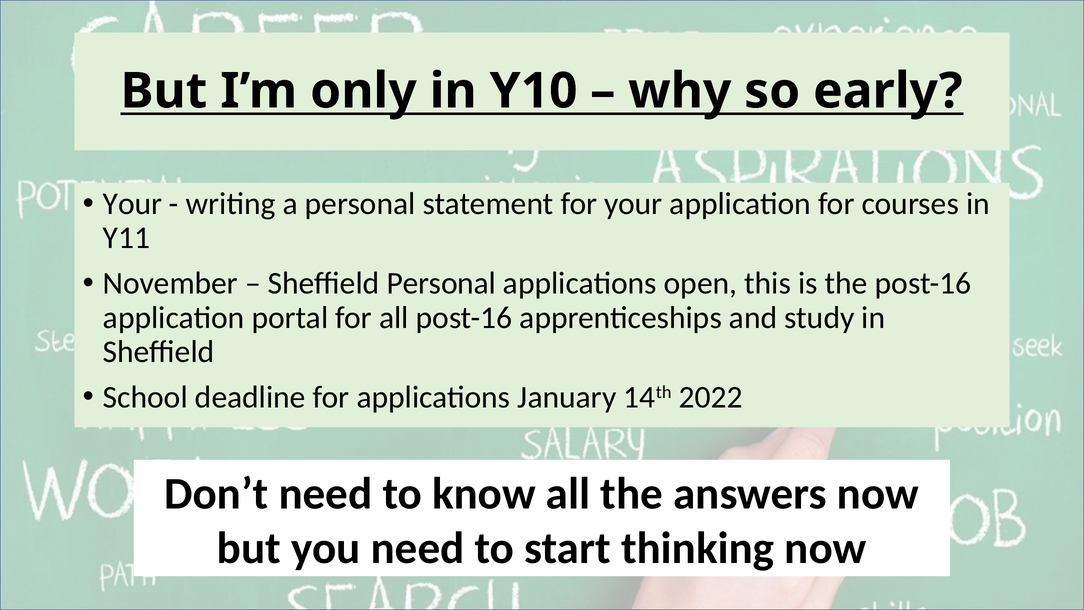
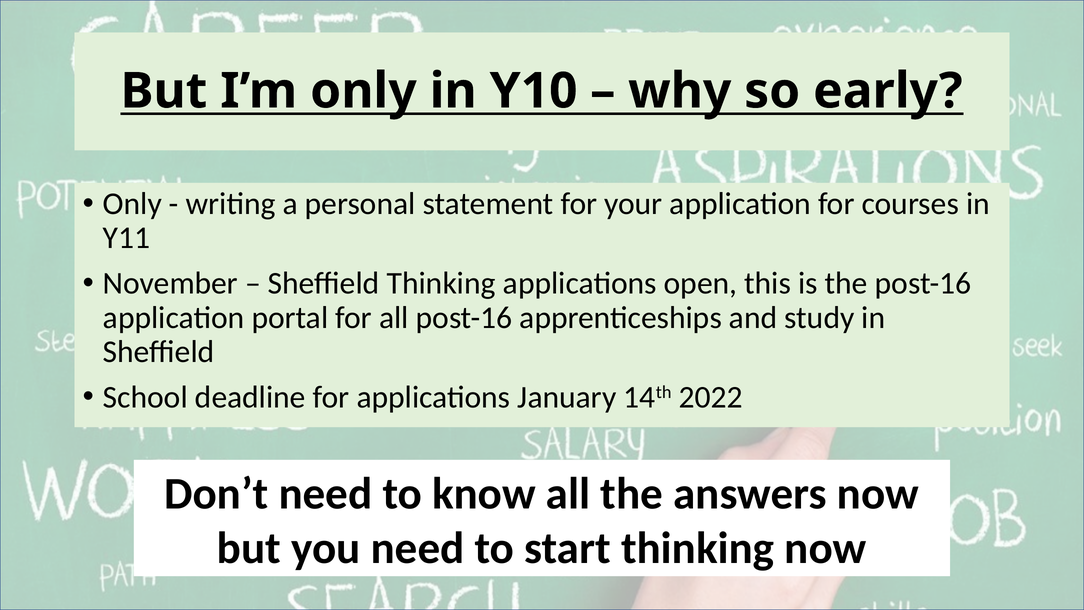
Your at (133, 204): Your -> Only
Sheffield Personal: Personal -> Thinking
